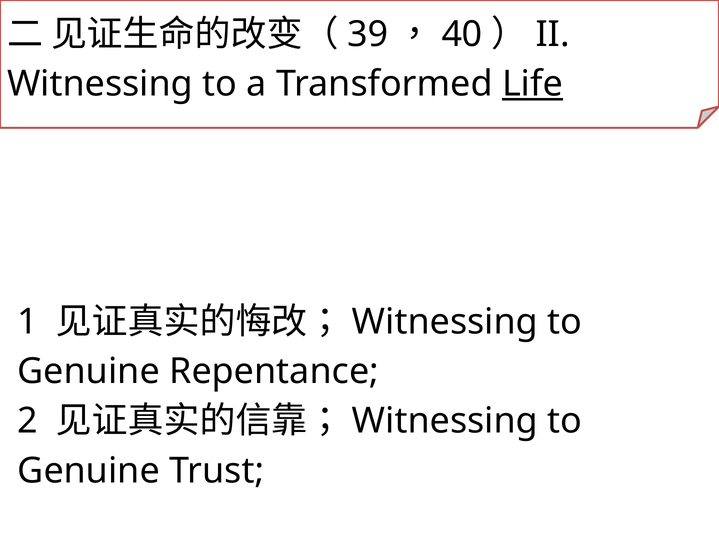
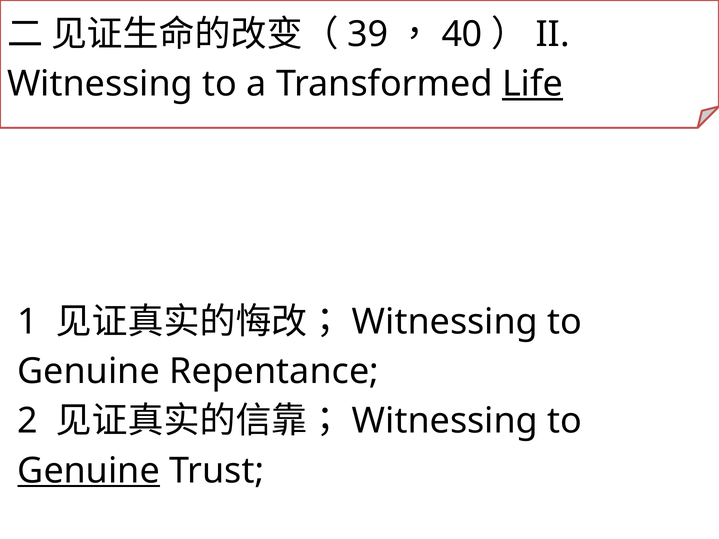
Genuine at (89, 471) underline: none -> present
